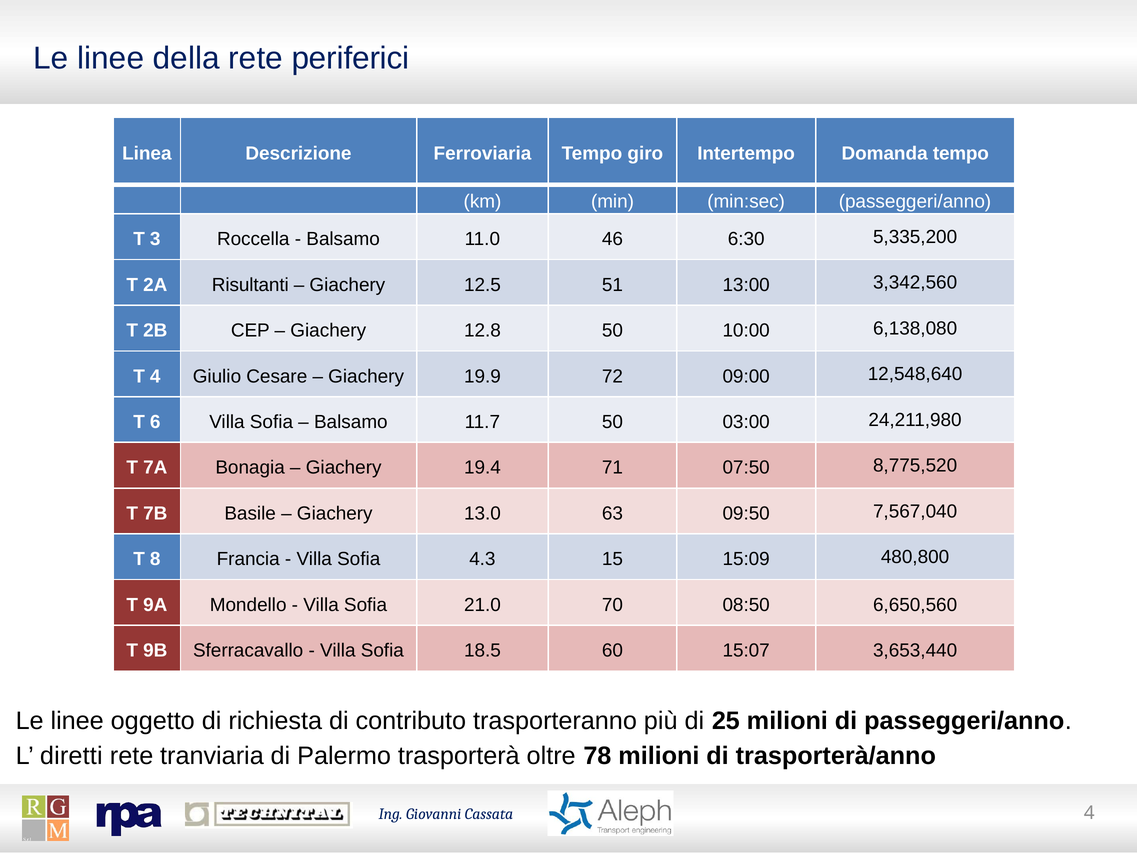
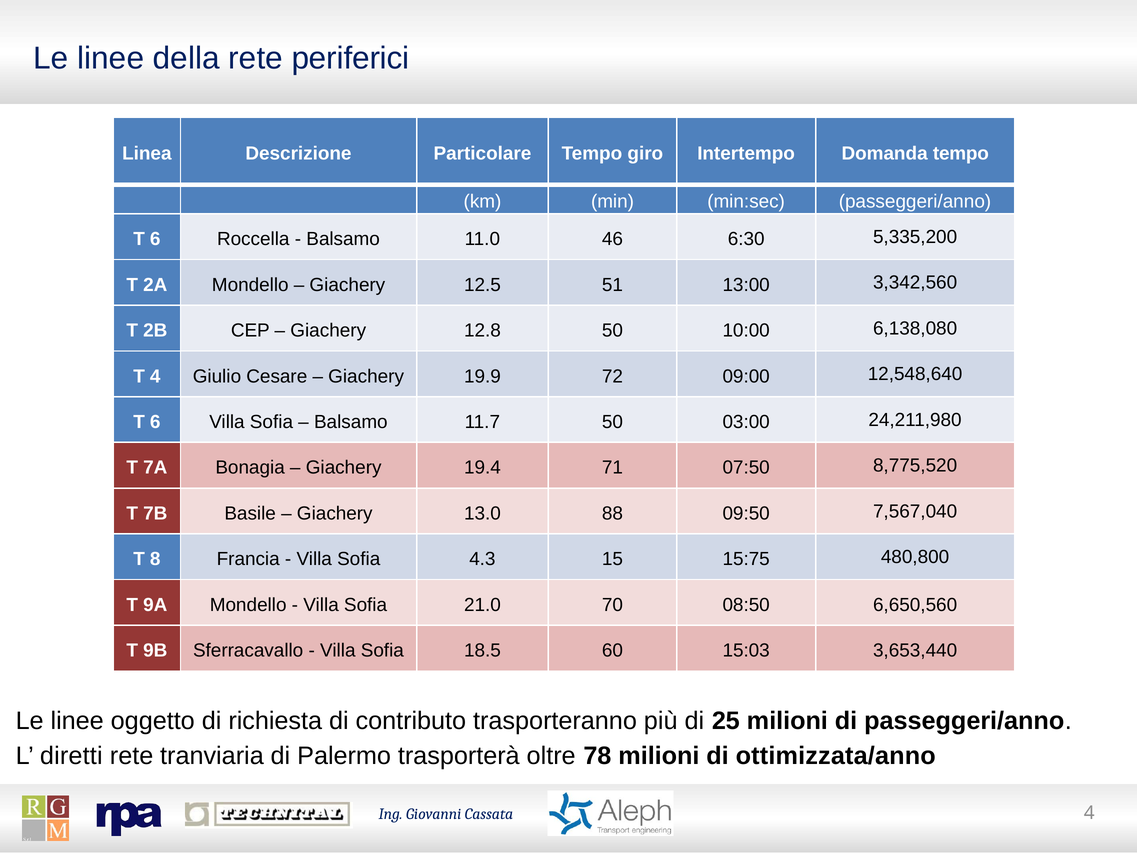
Ferroviaria: Ferroviaria -> Particolare
3 at (155, 239): 3 -> 6
2A Risultanti: Risultanti -> Mondello
63: 63 -> 88
15:09: 15:09 -> 15:75
15:07: 15:07 -> 15:03
trasporterà/anno: trasporterà/anno -> ottimizzata/anno
